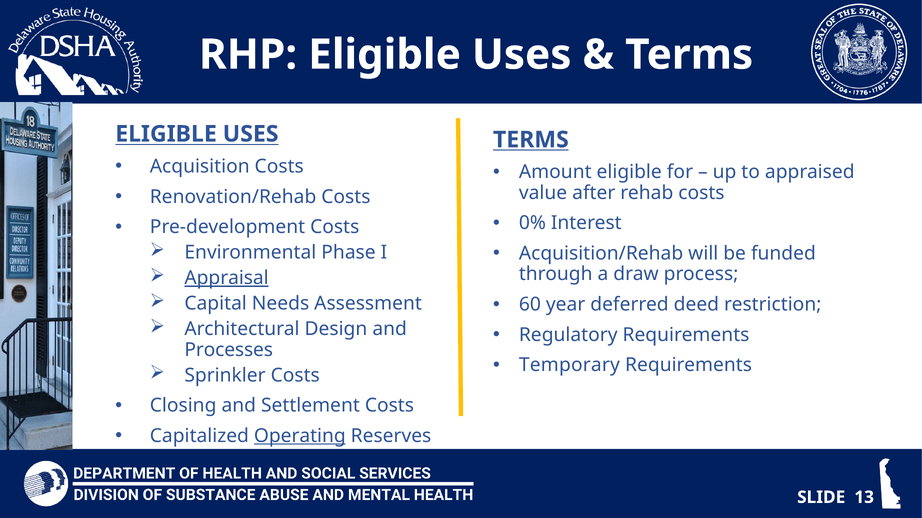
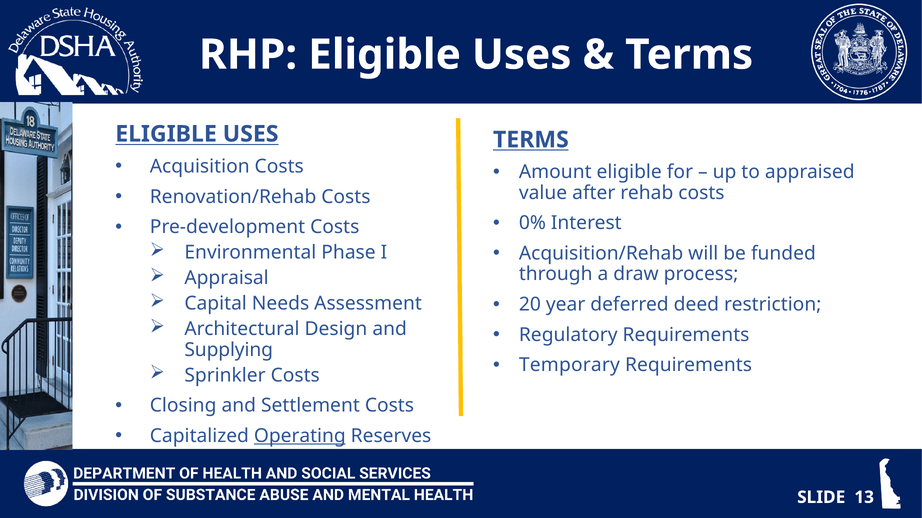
Appraisal underline: present -> none
60: 60 -> 20
Processes: Processes -> Supplying
